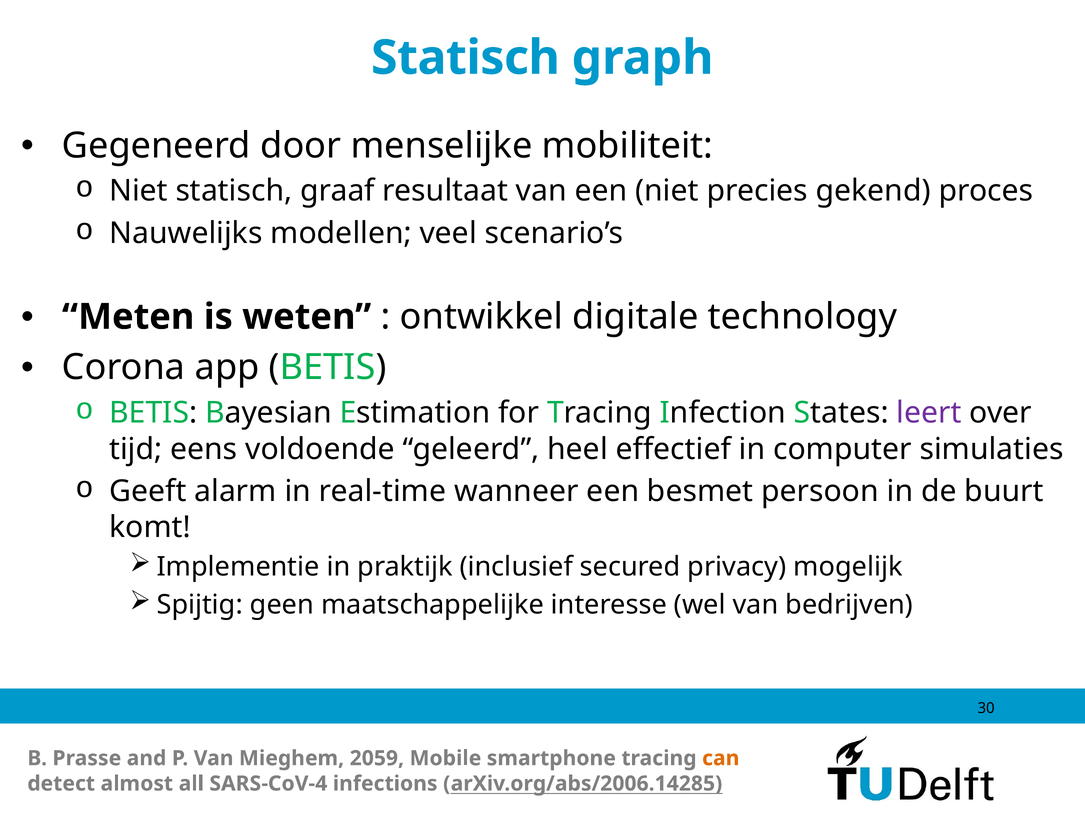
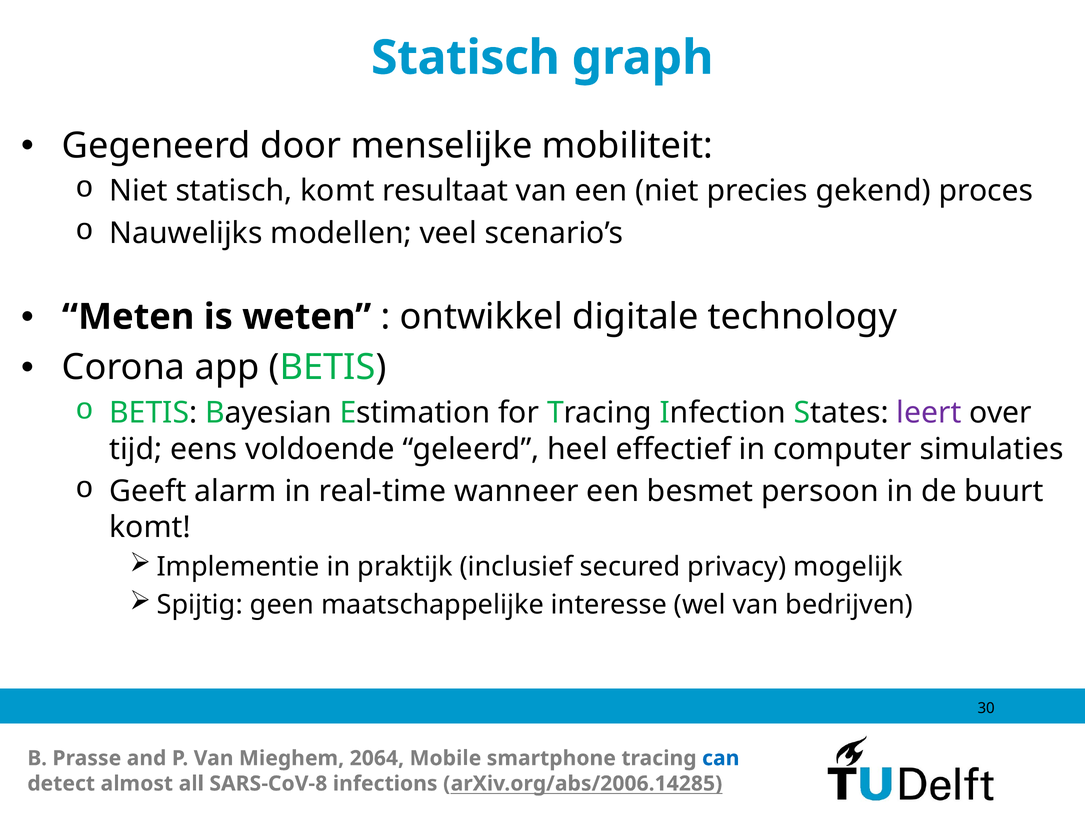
statisch graaf: graaf -> komt
2059: 2059 -> 2064
can colour: orange -> blue
SARS-CoV-4: SARS-CoV-4 -> SARS-CoV-8
